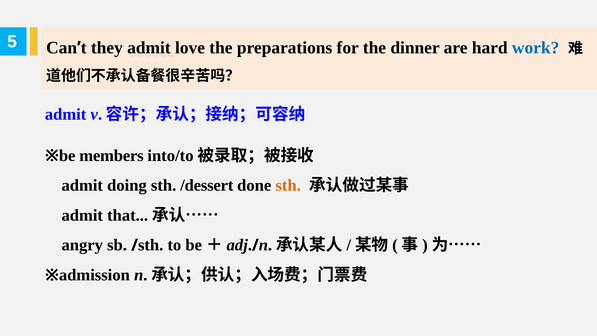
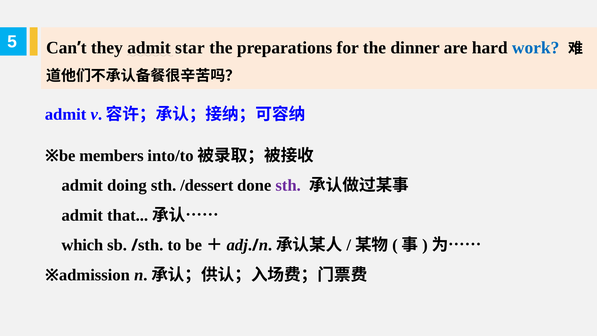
love: love -> star
sth at (288, 185) colour: orange -> purple
angry: angry -> which
